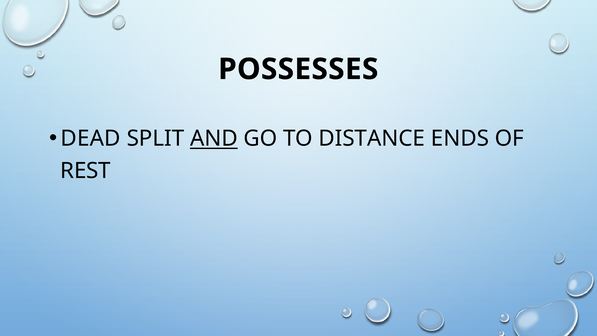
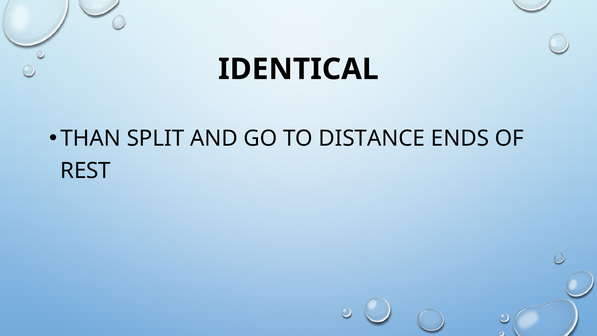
POSSESSES: POSSESSES -> IDENTICAL
DEAD: DEAD -> THAN
AND underline: present -> none
